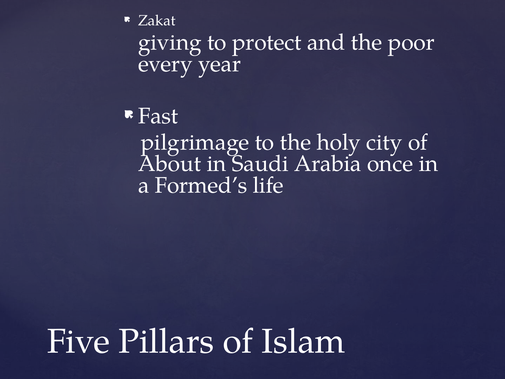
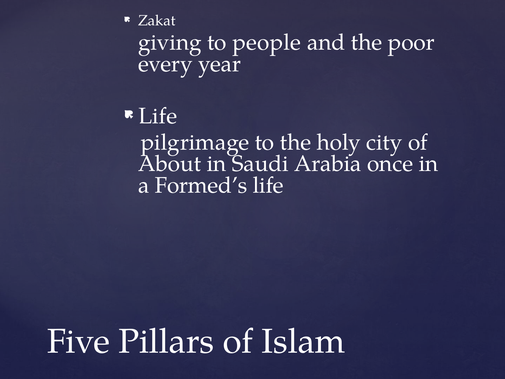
protect: protect -> people
Fast at (158, 116): Fast -> Life
